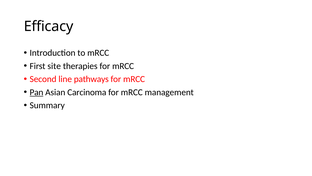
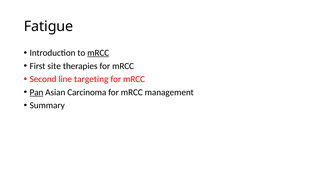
Efficacy: Efficacy -> Fatigue
mRCC at (98, 53) underline: none -> present
pathways: pathways -> targeting
